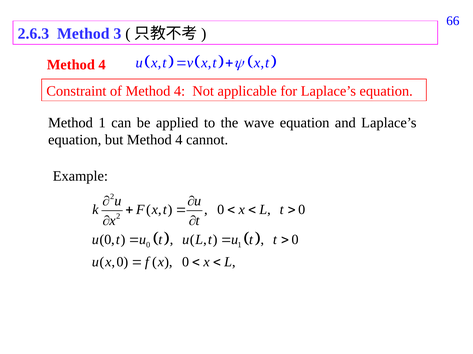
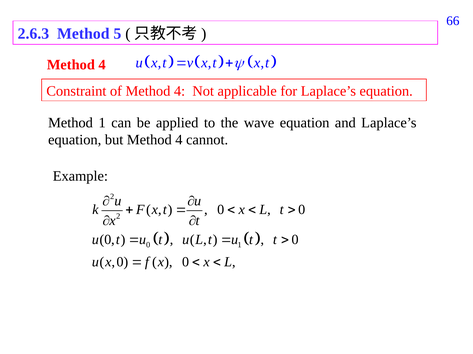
3: 3 -> 5
